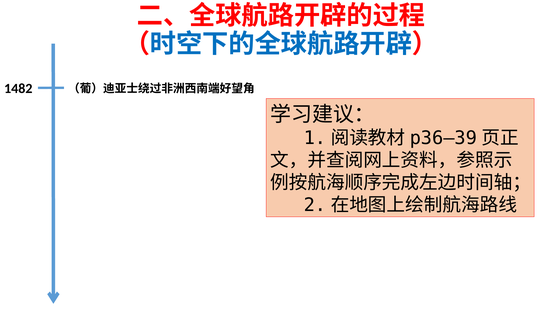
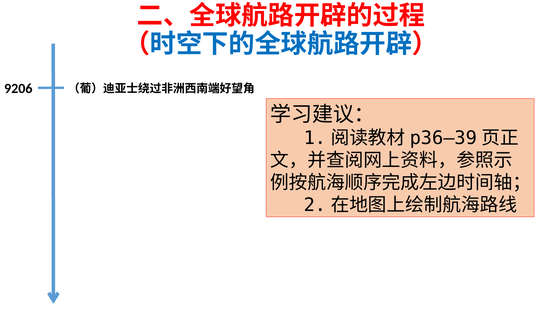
1482: 1482 -> 9206
